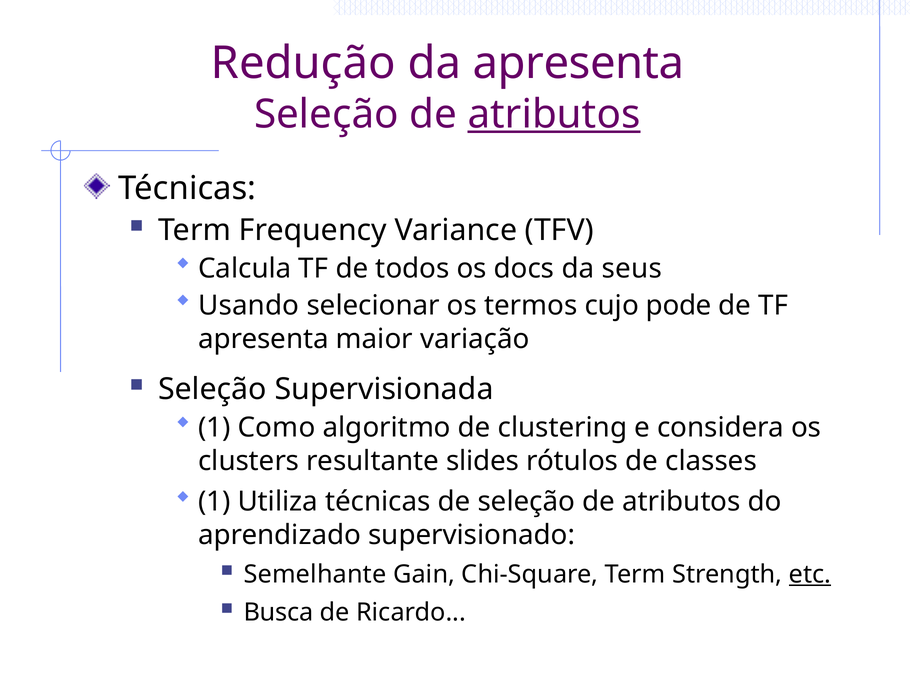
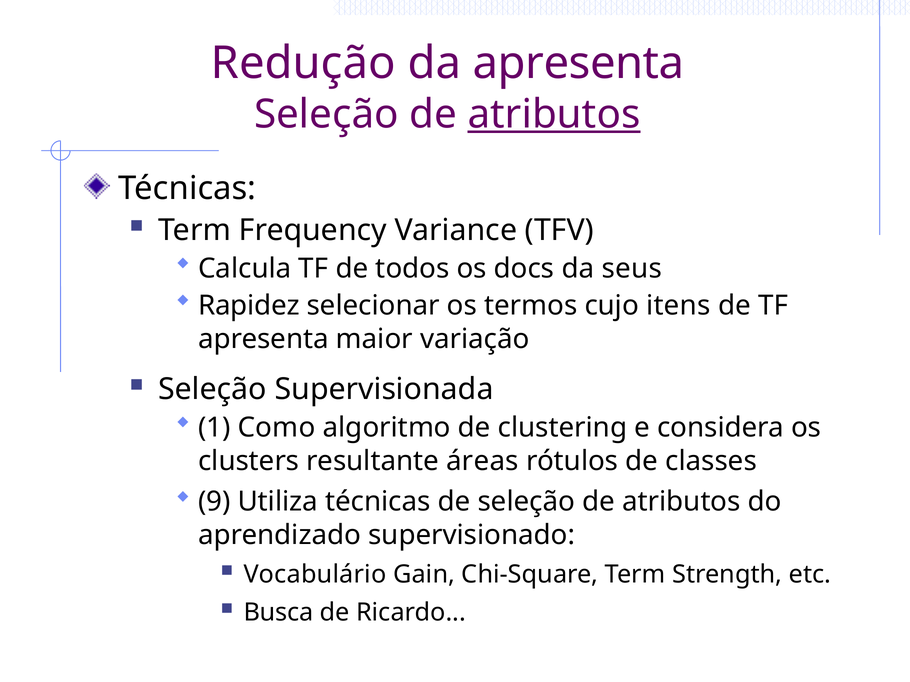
Usando: Usando -> Rapidez
pode: pode -> itens
slides: slides -> áreas
1 at (214, 502): 1 -> 9
Semelhante: Semelhante -> Vocabulário
etc underline: present -> none
